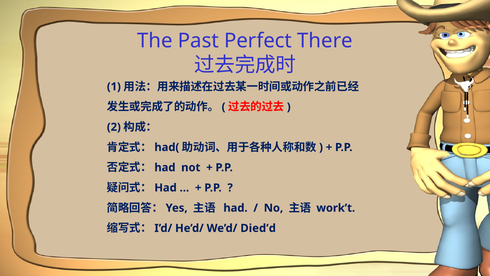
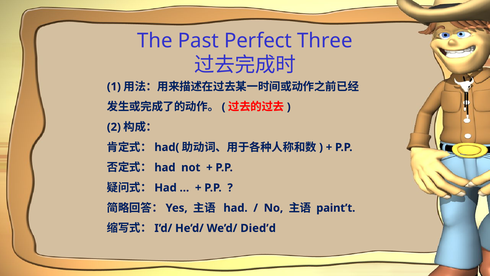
There: There -> Three
work’t: work’t -> paint’t
